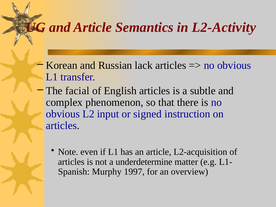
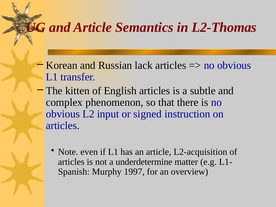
L2-Activity: L2-Activity -> L2-Thomas
facial: facial -> kitten
